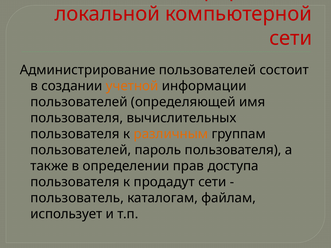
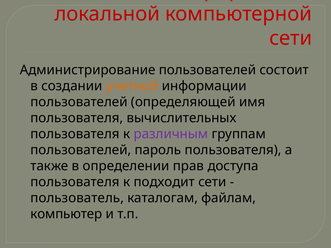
различным colour: orange -> purple
продадут: продадут -> подходит
использует: использует -> компьютер
